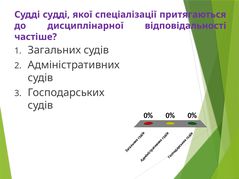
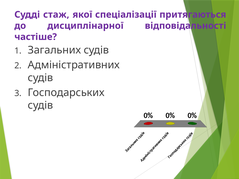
Судді судді: судді -> стаж
